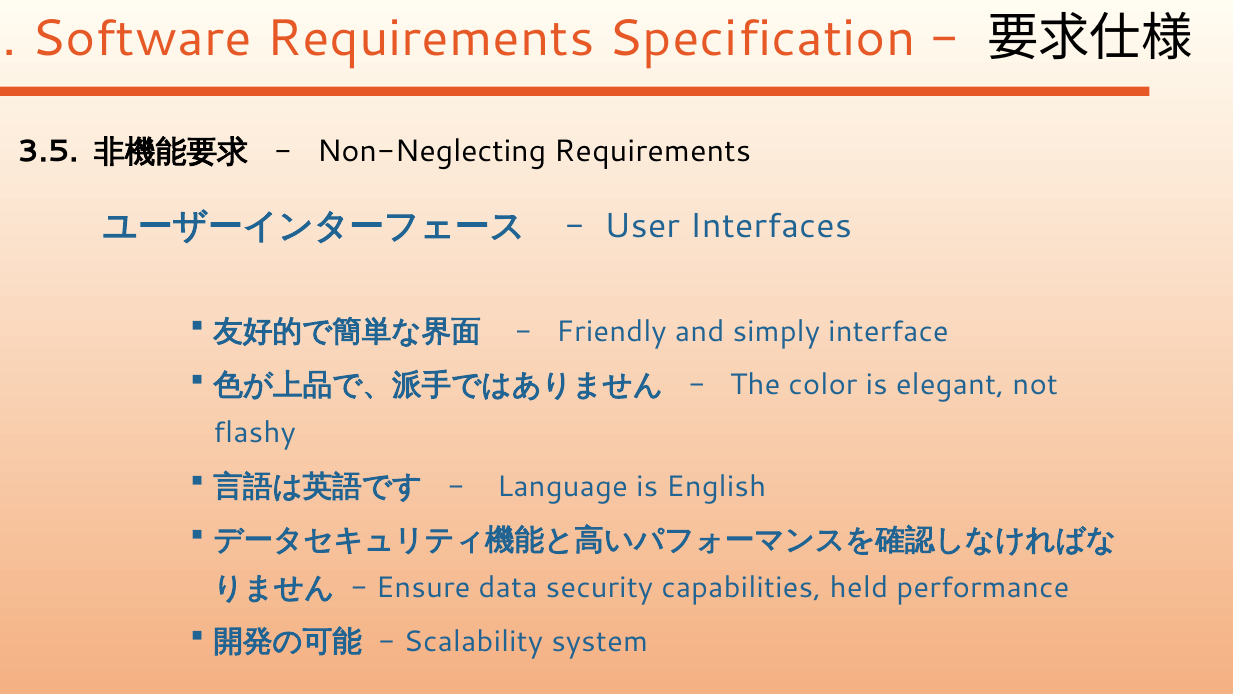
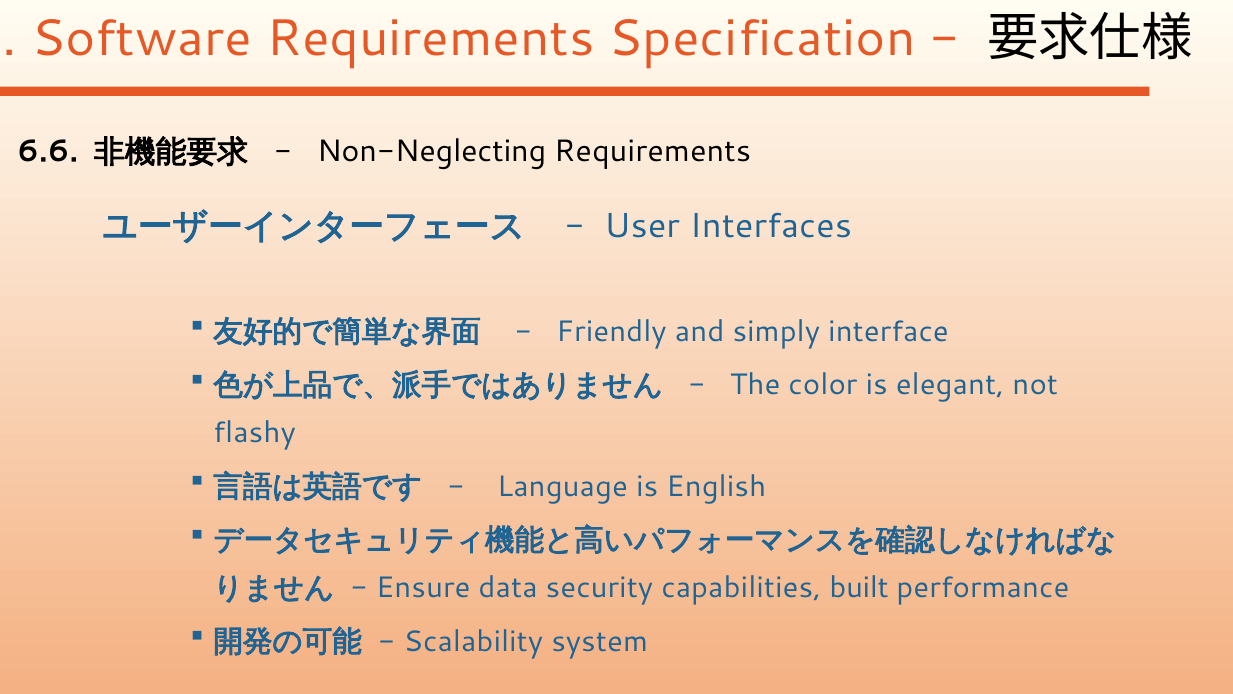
3.5: 3.5 -> 6.6
held: held -> built
